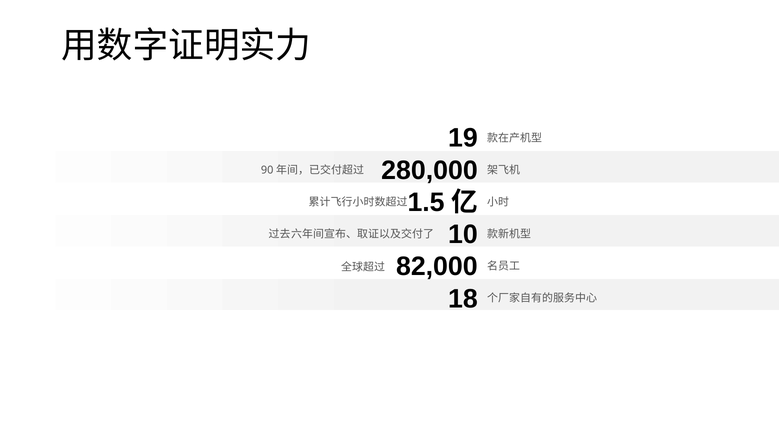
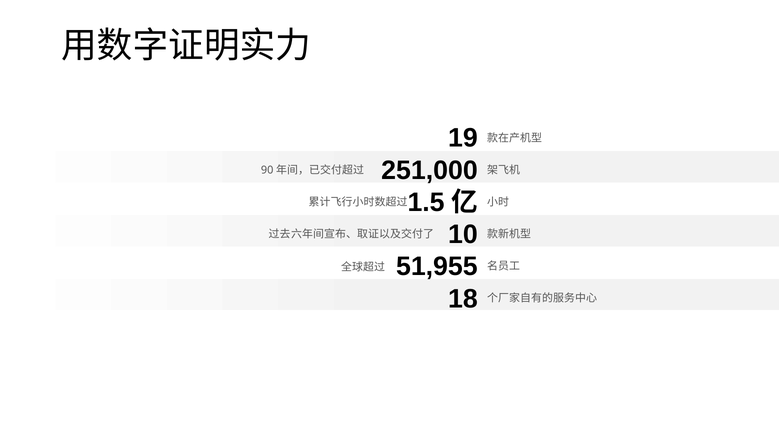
280,000: 280,000 -> 251,000
82,000: 82,000 -> 51,955
